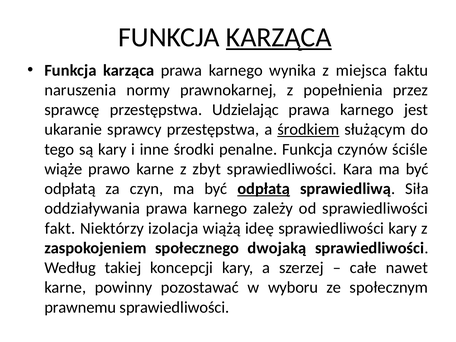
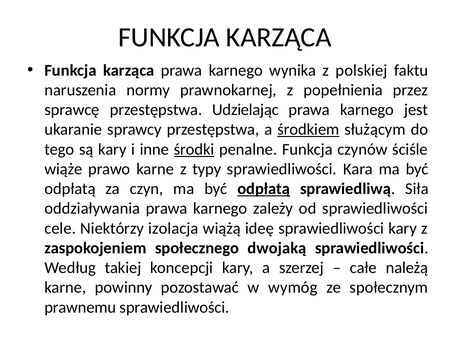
KARZĄCA at (279, 37) underline: present -> none
miejsca: miejsca -> polskiej
środki underline: none -> present
zbyt: zbyt -> typy
fakt: fakt -> cele
nawet: nawet -> należą
wyboru: wyboru -> wymóg
